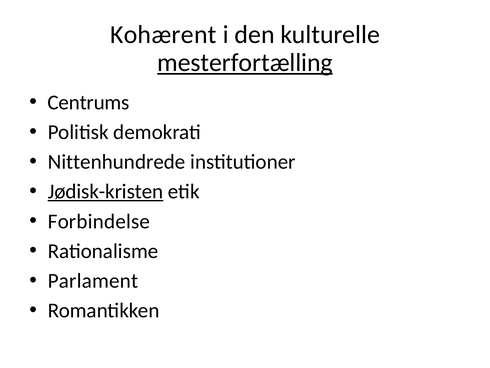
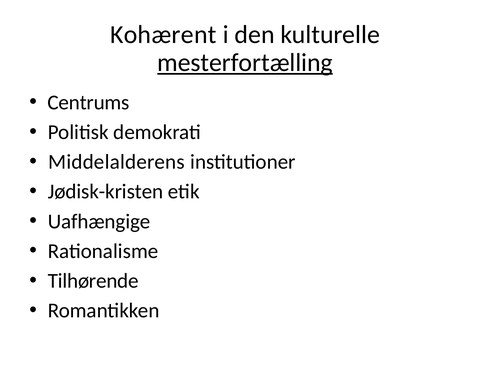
Nittenhundrede: Nittenhundrede -> Middelalderens
Jødisk-kristen underline: present -> none
Forbindelse: Forbindelse -> Uafhængige
Parlament: Parlament -> Tilhørende
